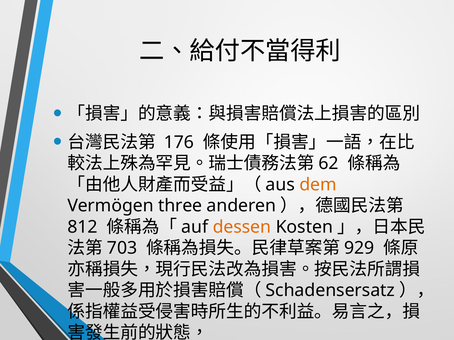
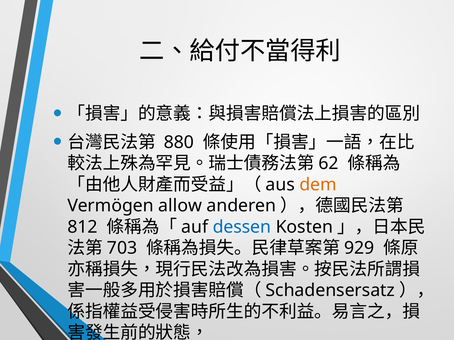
176: 176 -> 880
three: three -> allow
dessen colour: orange -> blue
